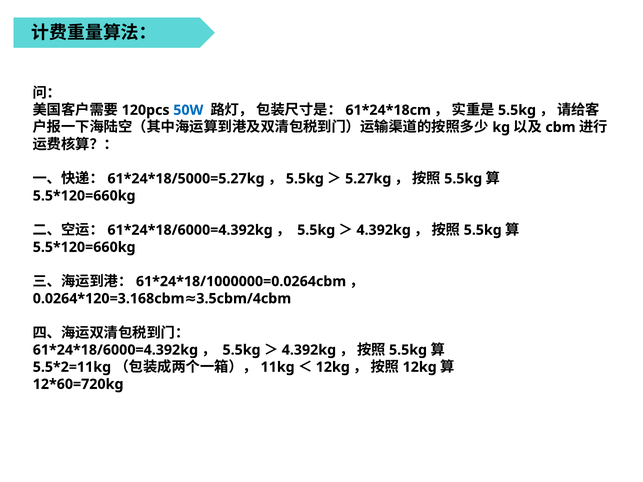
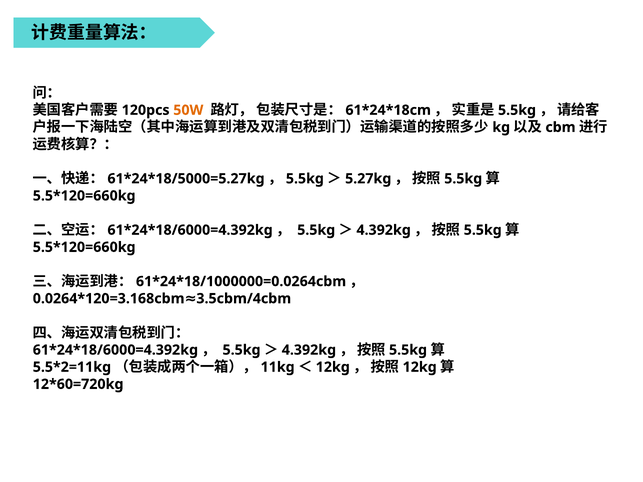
50W colour: blue -> orange
